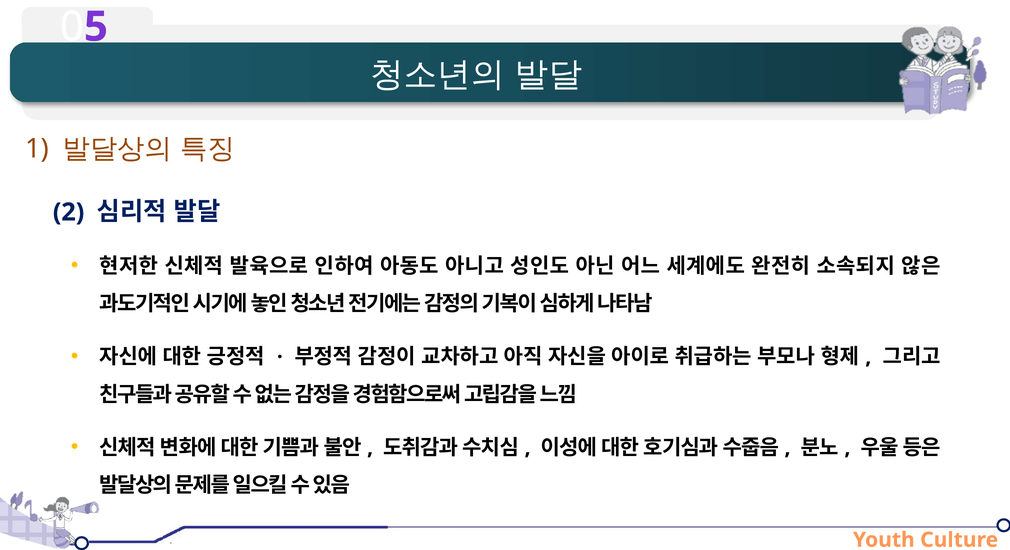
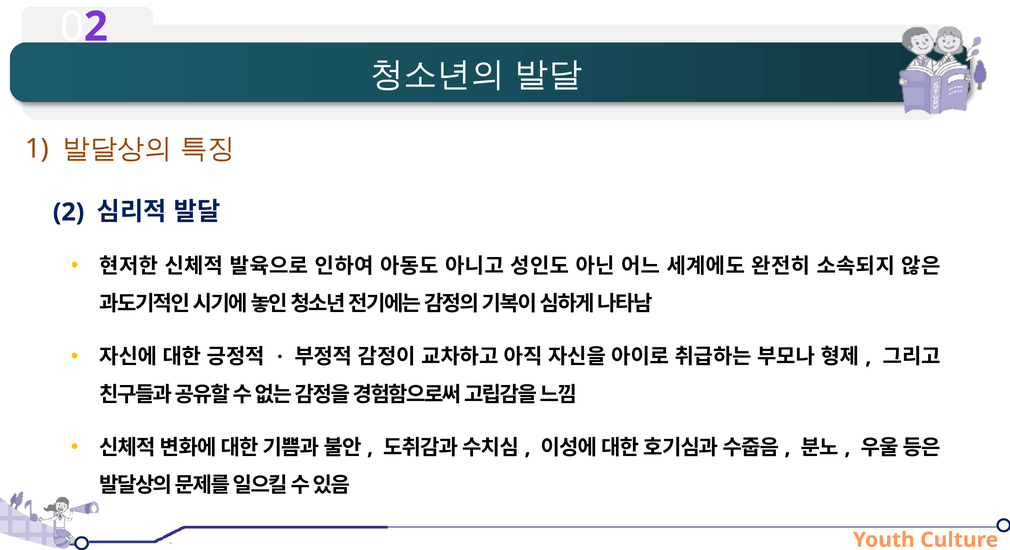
5 at (96, 27): 5 -> 2
